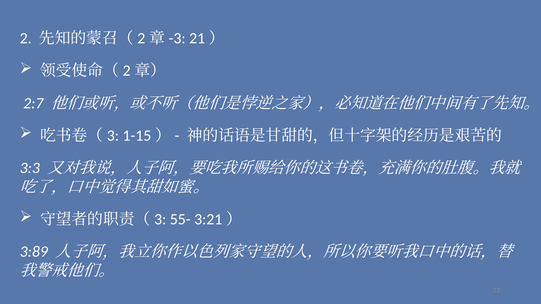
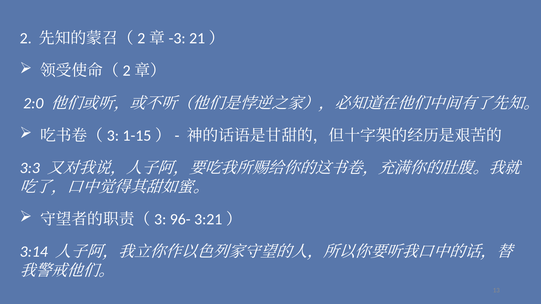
2:7: 2:7 -> 2:0
55-: 55- -> 96-
3:89: 3:89 -> 3:14
